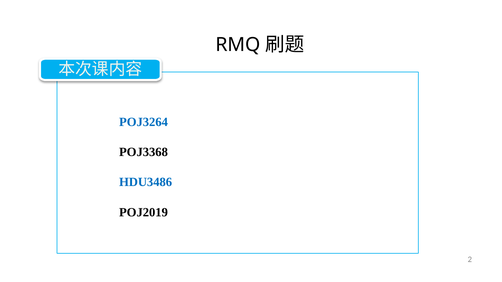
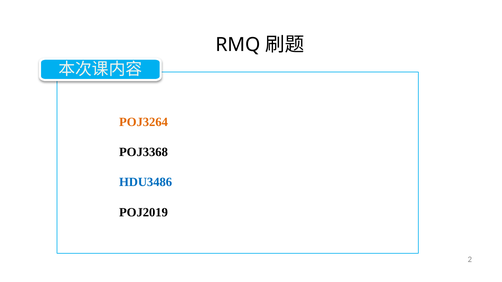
POJ3264 colour: blue -> orange
